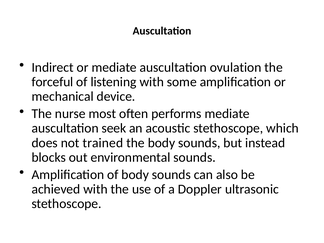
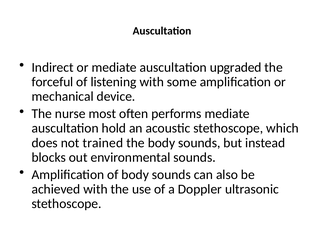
ovulation: ovulation -> upgraded
seek: seek -> hold
